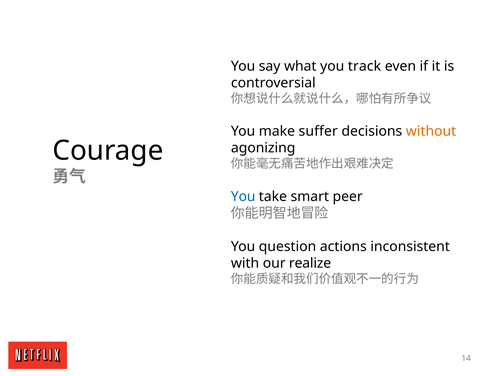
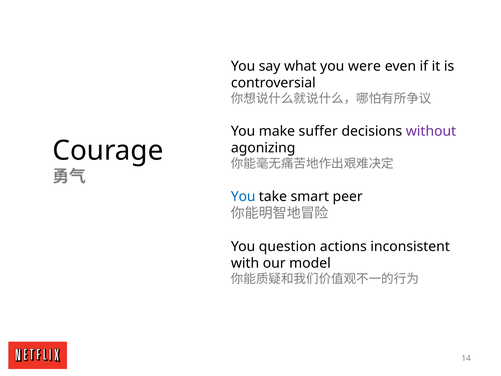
track: track -> were
without colour: orange -> purple
realize: realize -> model
